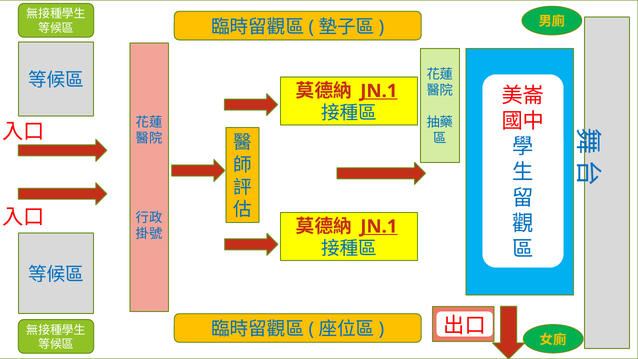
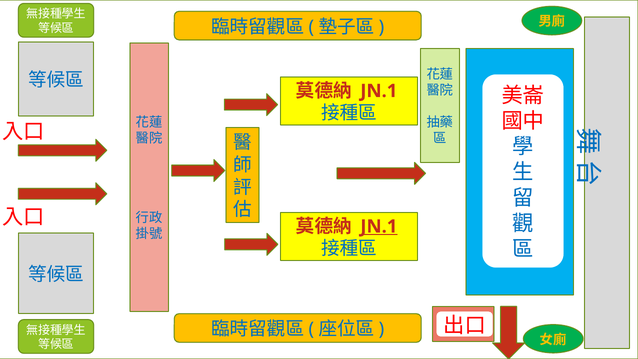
JN.1 at (379, 91) underline: present -> none
